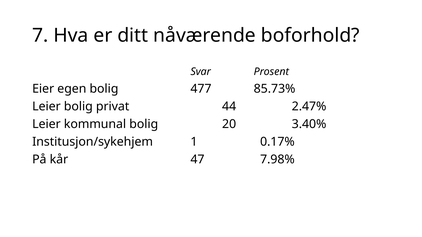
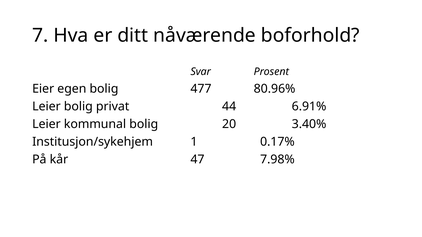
85.73%: 85.73% -> 80.96%
2.47%: 2.47% -> 6.91%
